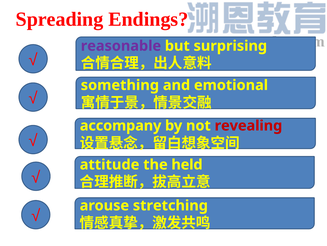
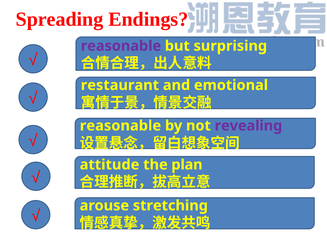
something: something -> restaurant
accompany at (121, 125): accompany -> reasonable
revealing colour: red -> purple
held: held -> plan
